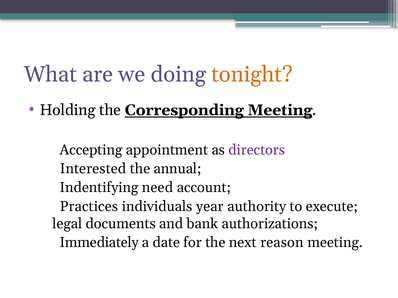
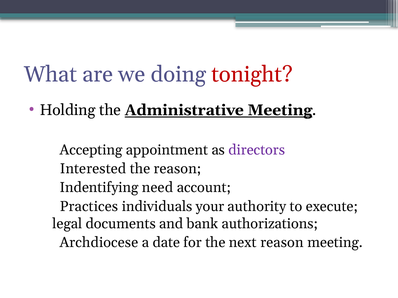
tonight colour: orange -> red
Corresponding: Corresponding -> Administrative
the annual: annual -> reason
year: year -> your
Immediately: Immediately -> Archdiocese
